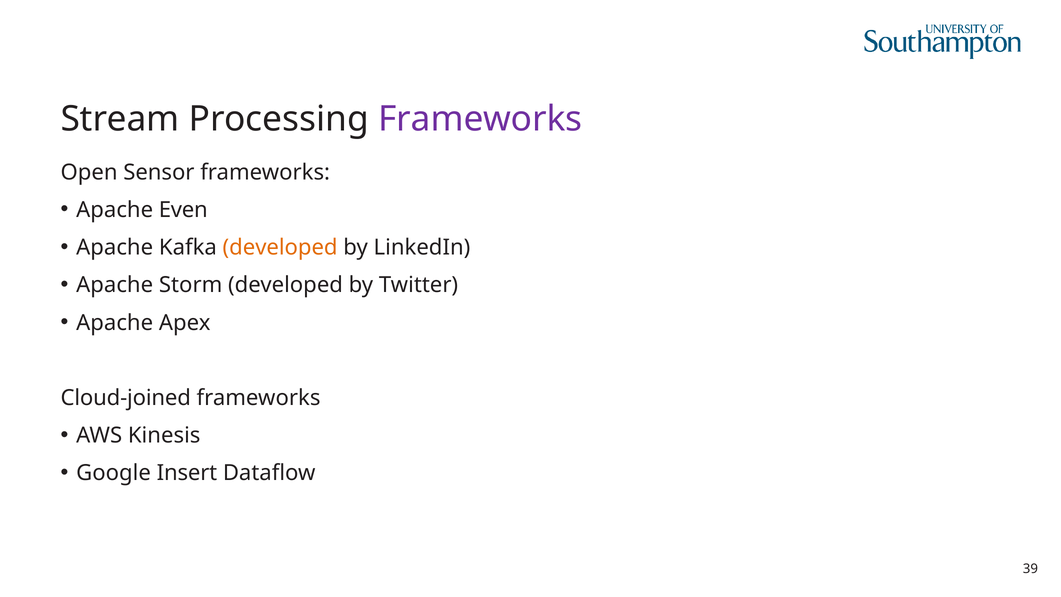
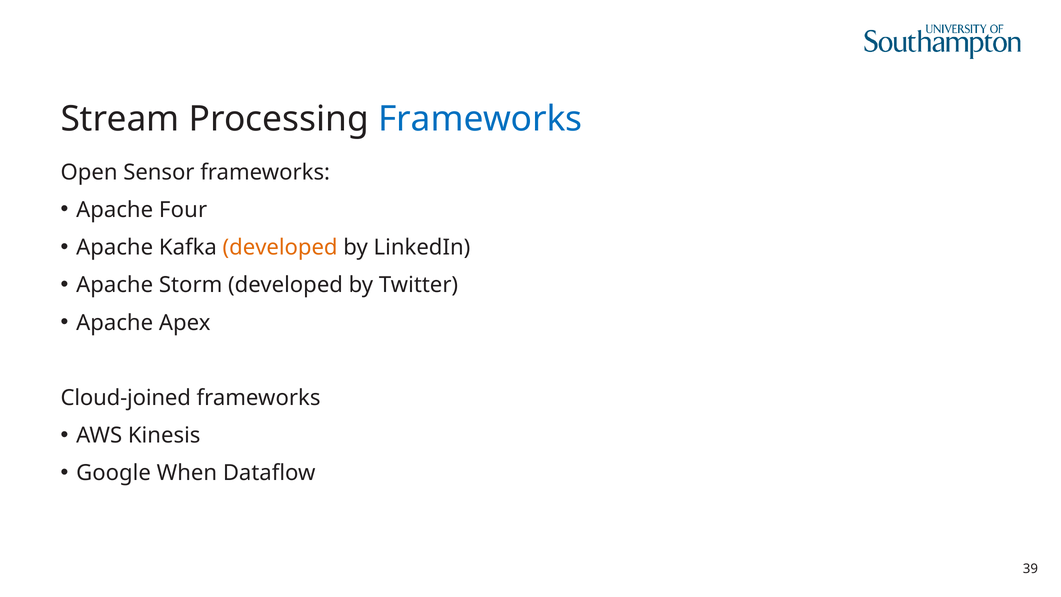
Frameworks at (480, 119) colour: purple -> blue
Even: Even -> Four
Insert: Insert -> When
